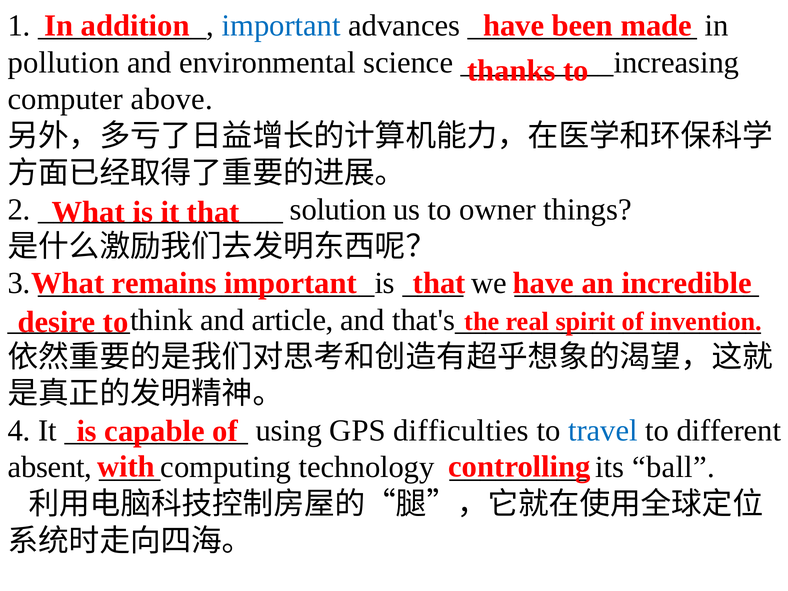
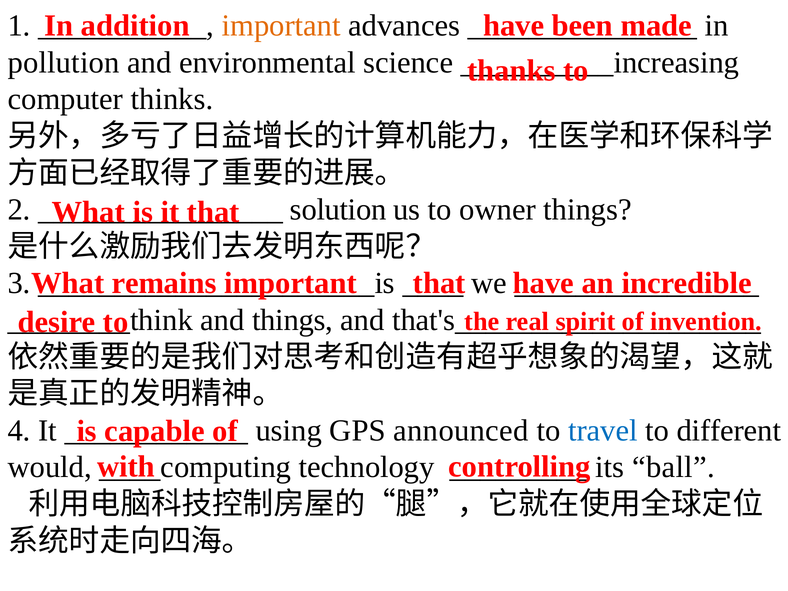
important at (281, 26) colour: blue -> orange
above: above -> thinks
and article: article -> things
difficulties: difficulties -> announced
absent: absent -> would
